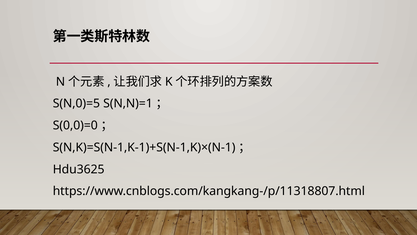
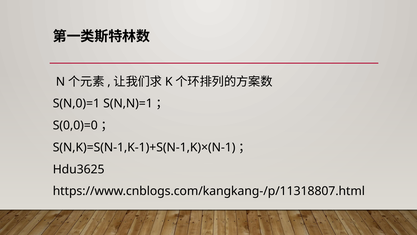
S(N,0)=5: S(N,0)=5 -> S(N,0)=1
